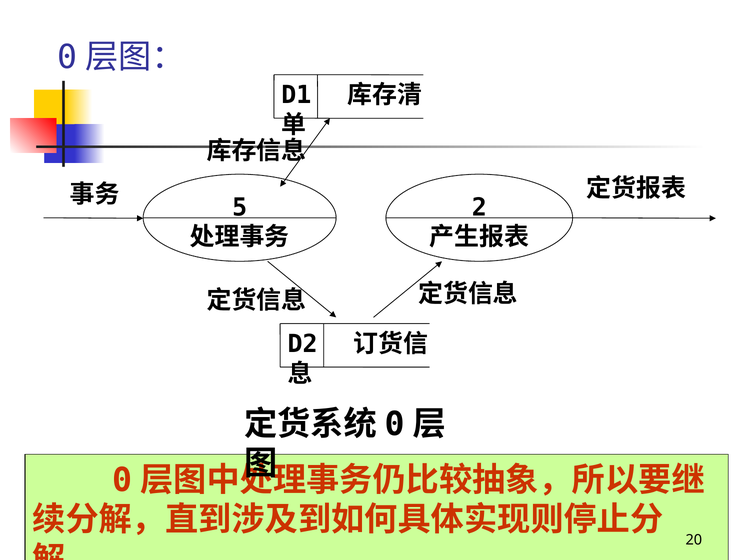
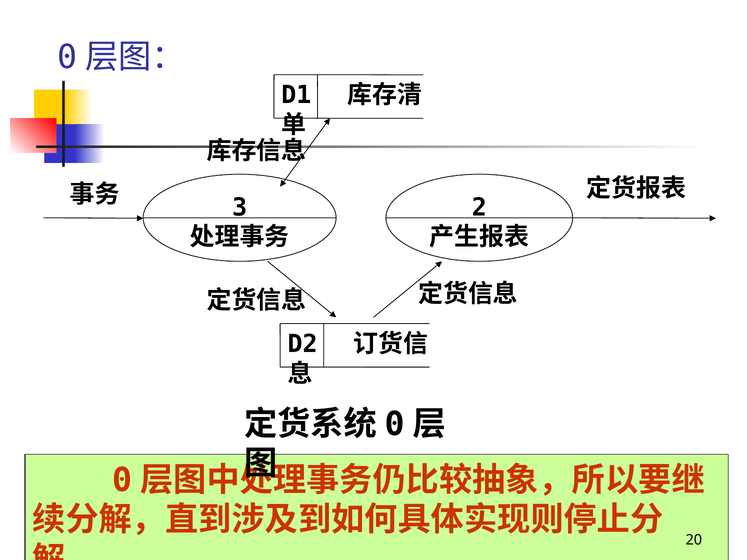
5: 5 -> 3
